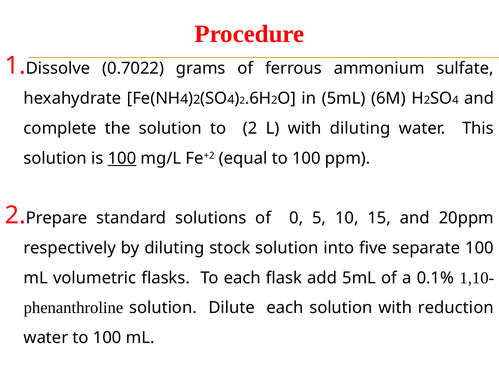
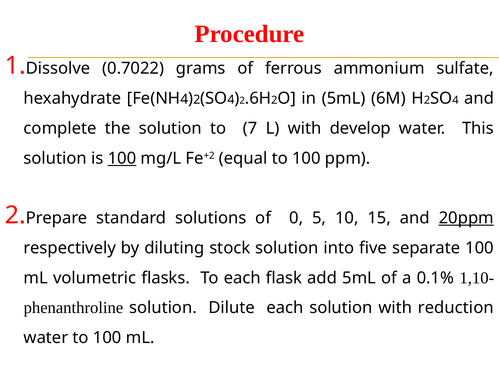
to 2: 2 -> 7
with diluting: diluting -> develop
20ppm underline: none -> present
